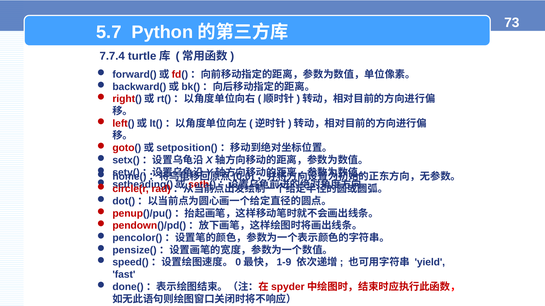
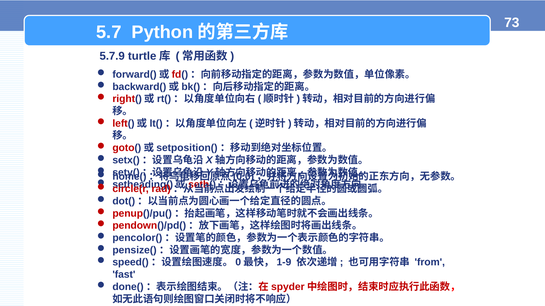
7.7.4: 7.7.4 -> 5.7.9
yield: yield -> from
